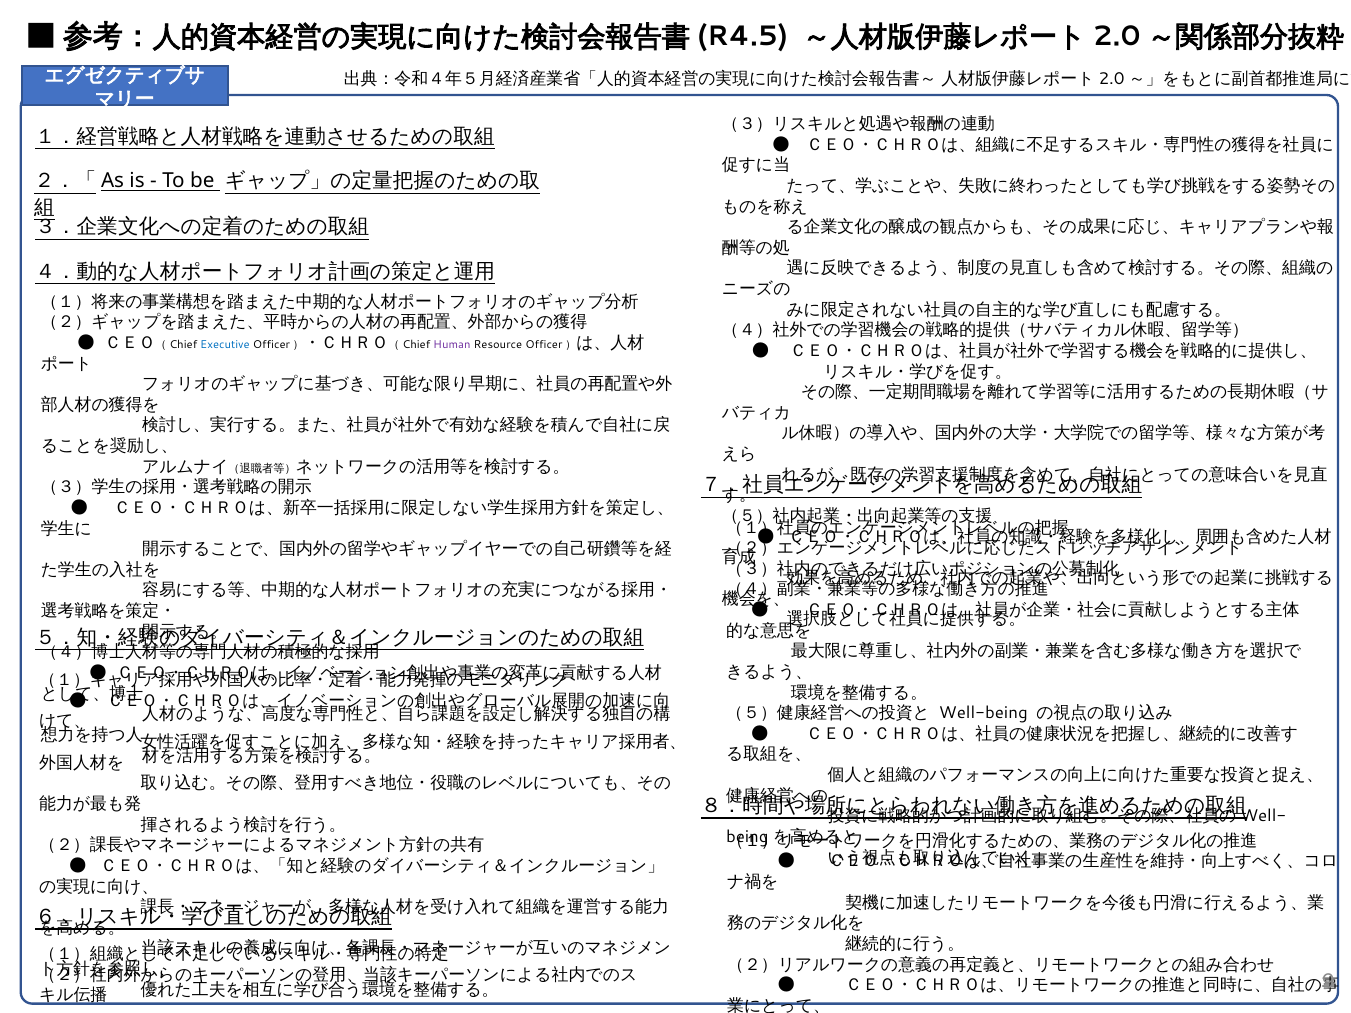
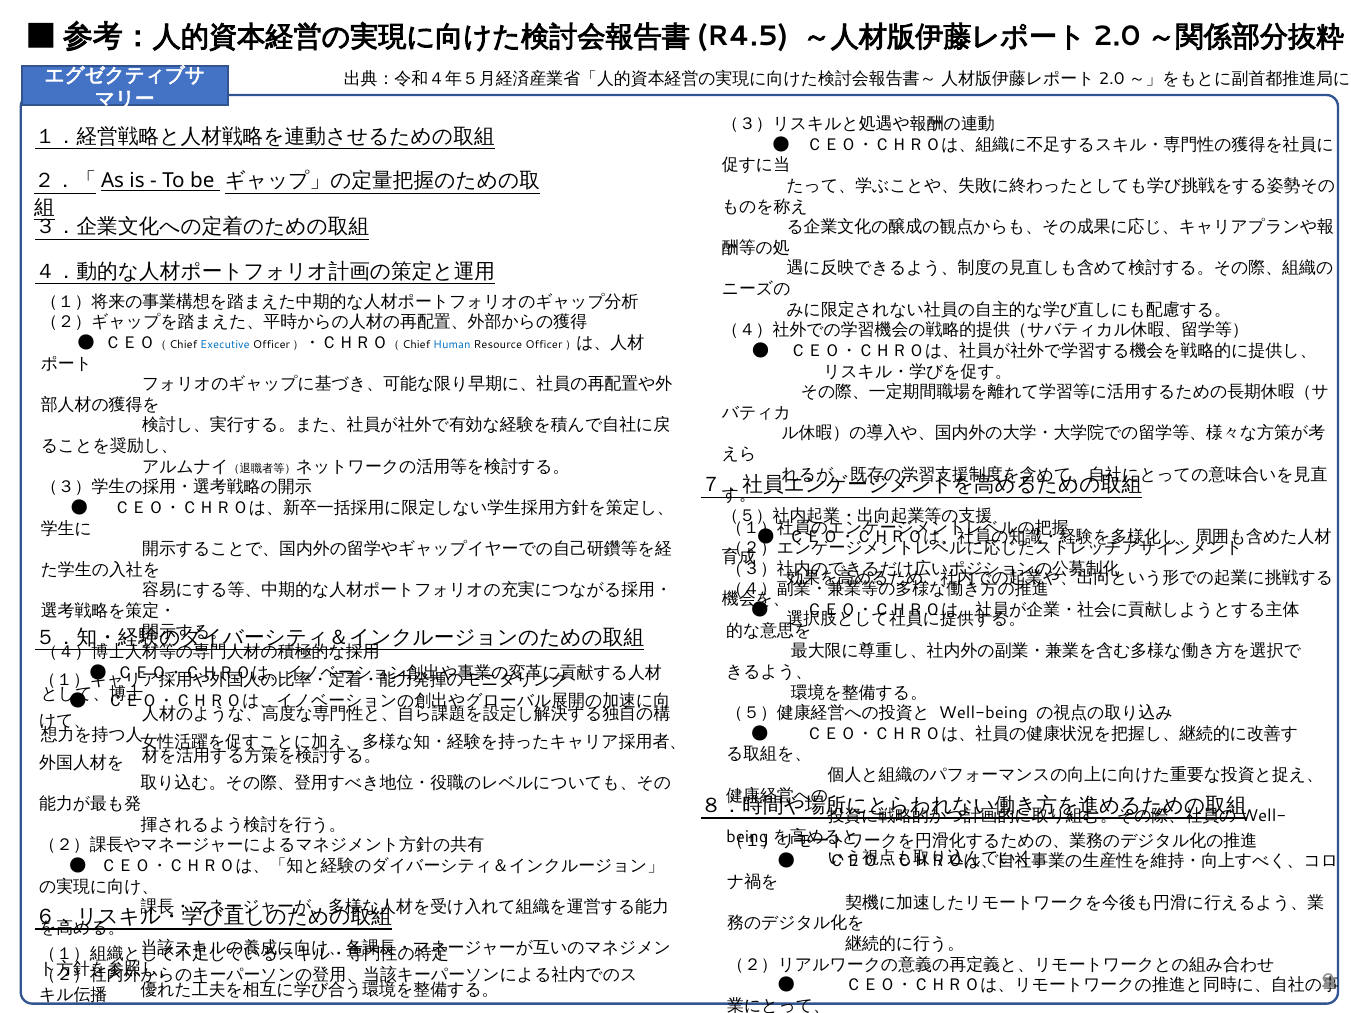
Human colour: purple -> blue
